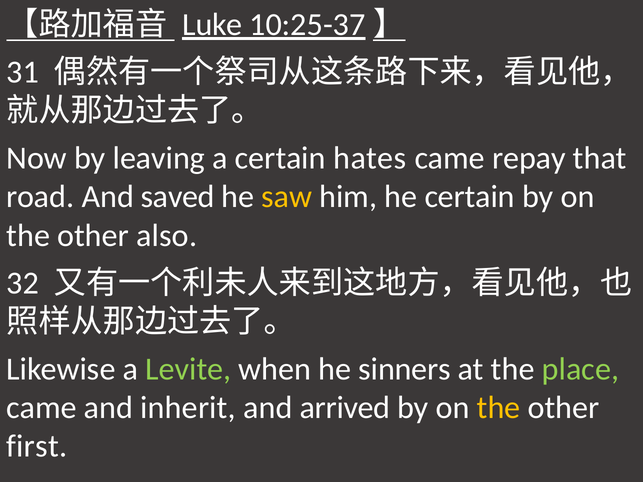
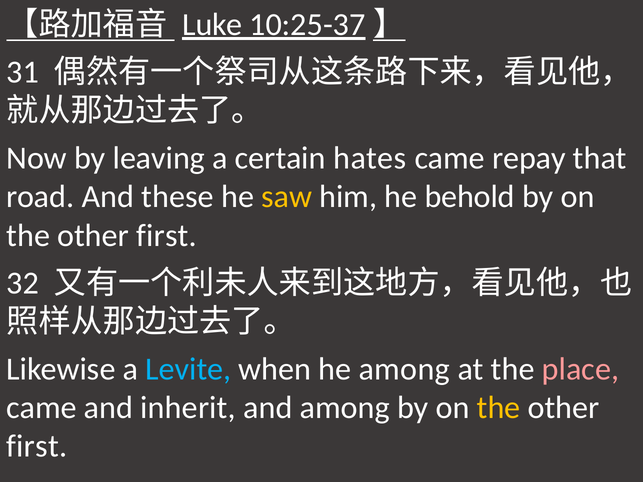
saved: saved -> these
he certain: certain -> behold
also at (167, 236): also -> first
Levite colour: light green -> light blue
he sinners: sinners -> among
place colour: light green -> pink
and arrived: arrived -> among
